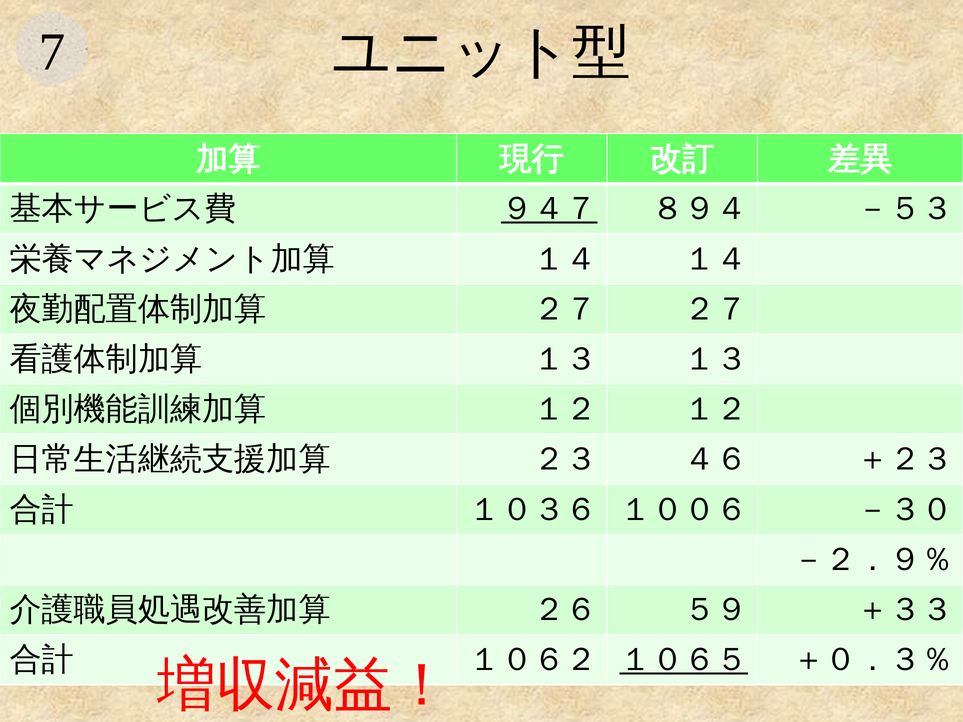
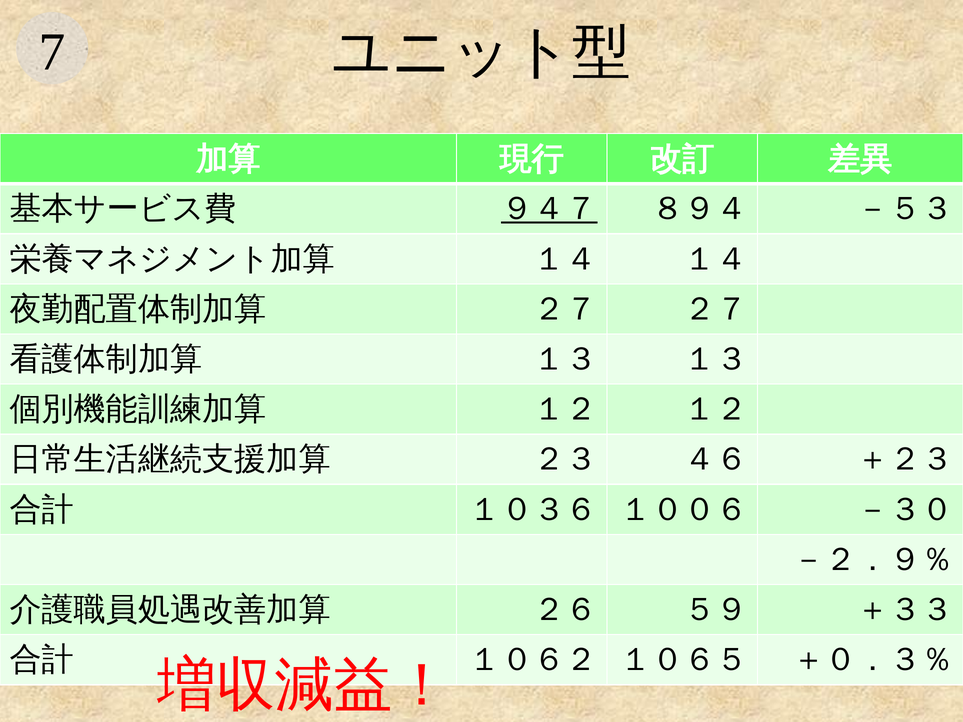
１０６５ underline: present -> none
